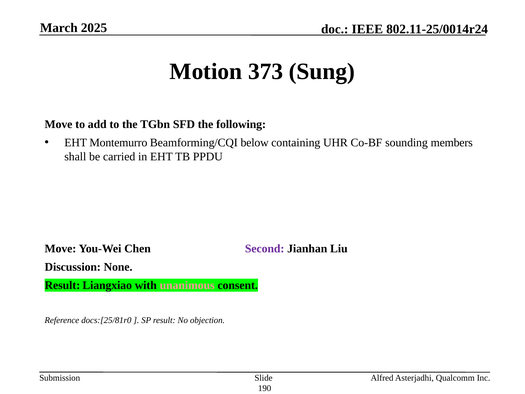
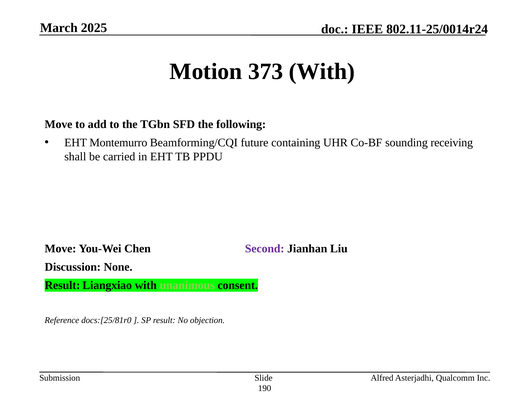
373 Sung: Sung -> With
below: below -> future
members: members -> receiving
unanimous colour: pink -> light green
